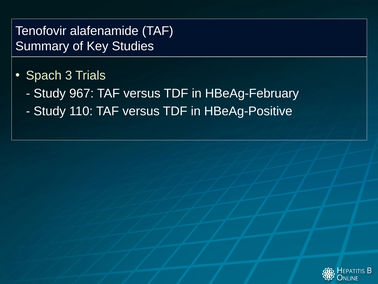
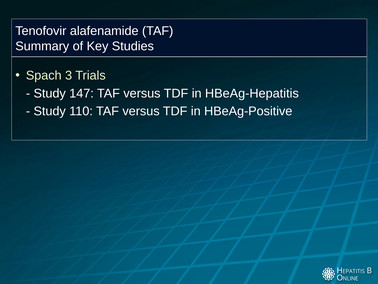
967: 967 -> 147
HBeAg-February: HBeAg-February -> HBeAg-Hepatitis
